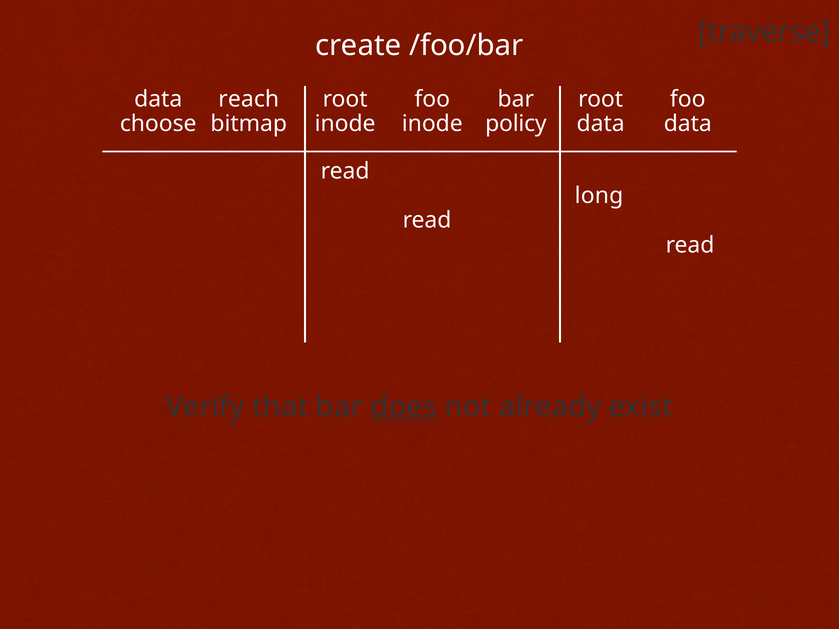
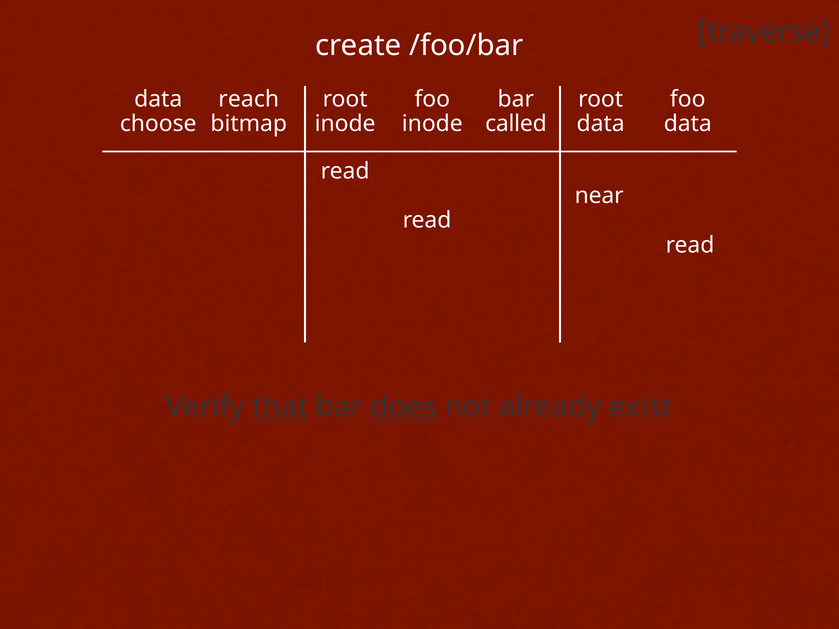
policy: policy -> called
long: long -> near
that underline: none -> present
